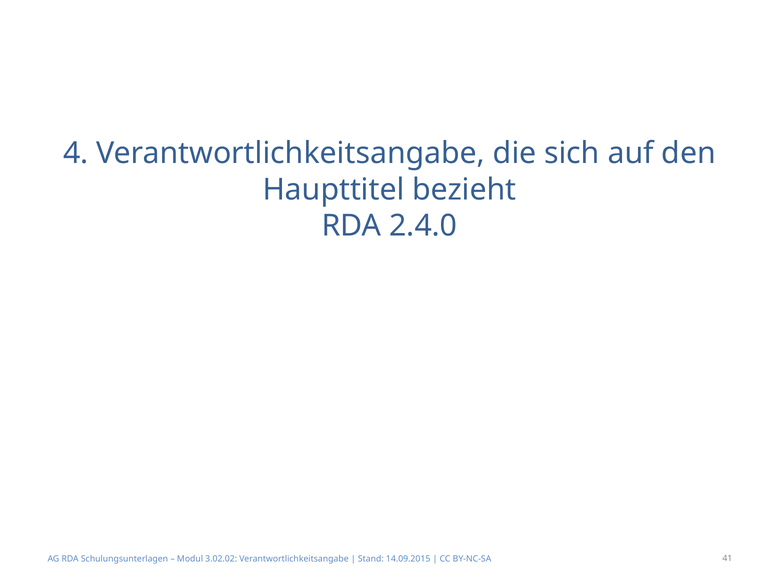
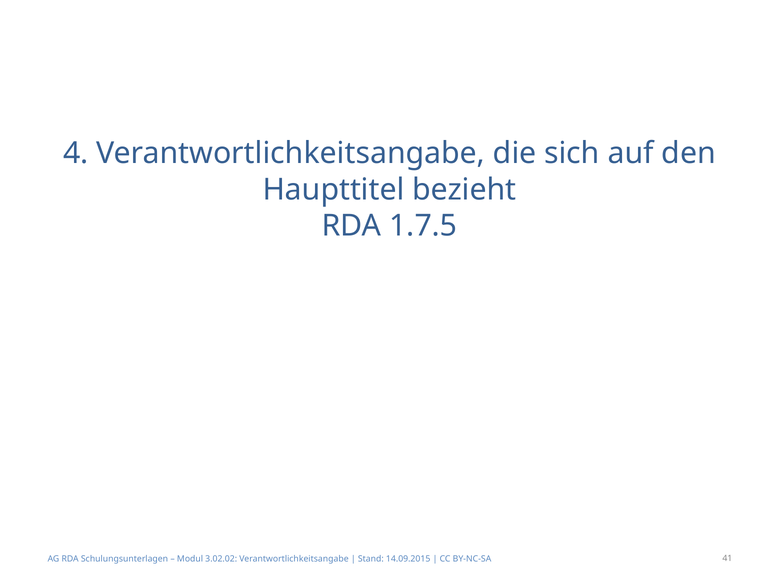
2.4.0: 2.4.0 -> 1.7.5
